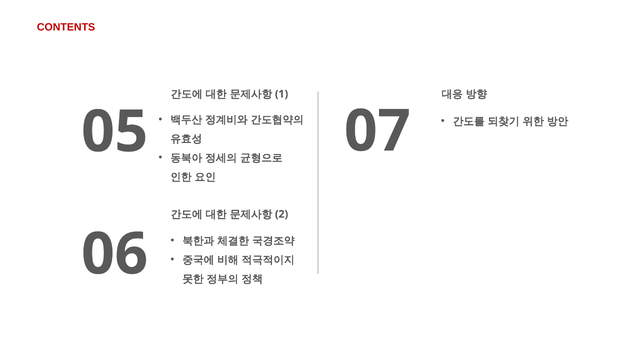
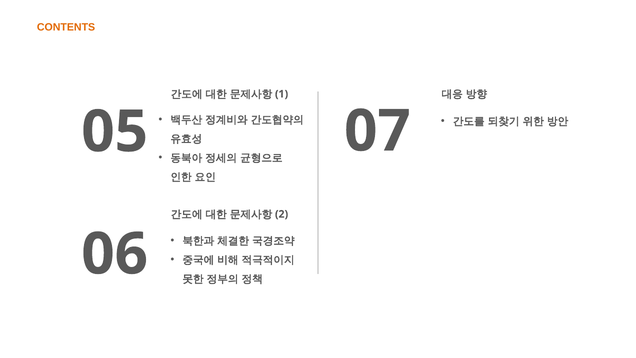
CONTENTS colour: red -> orange
